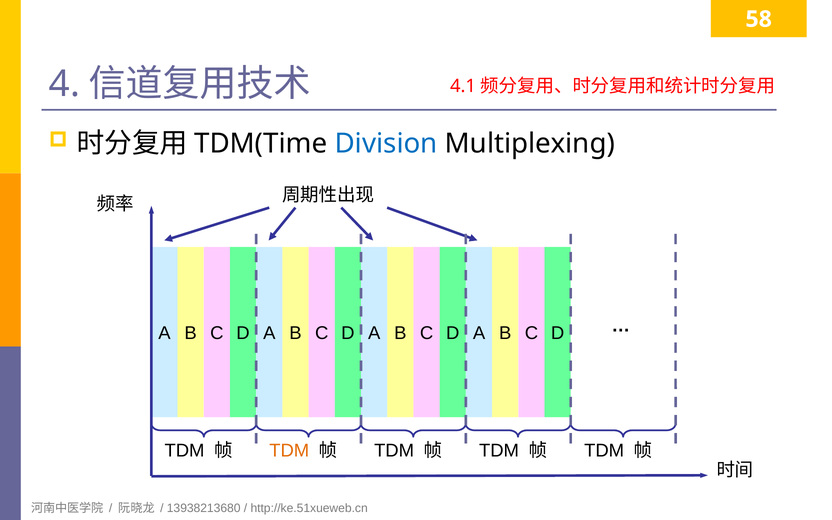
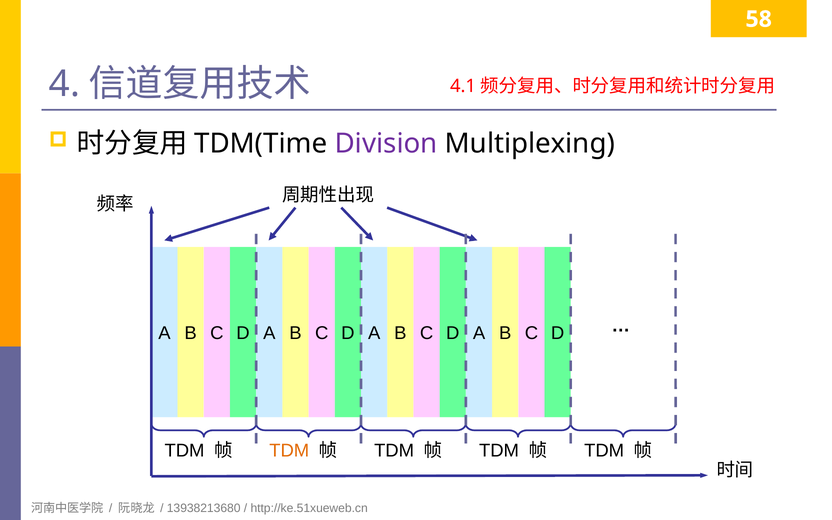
Division colour: blue -> purple
